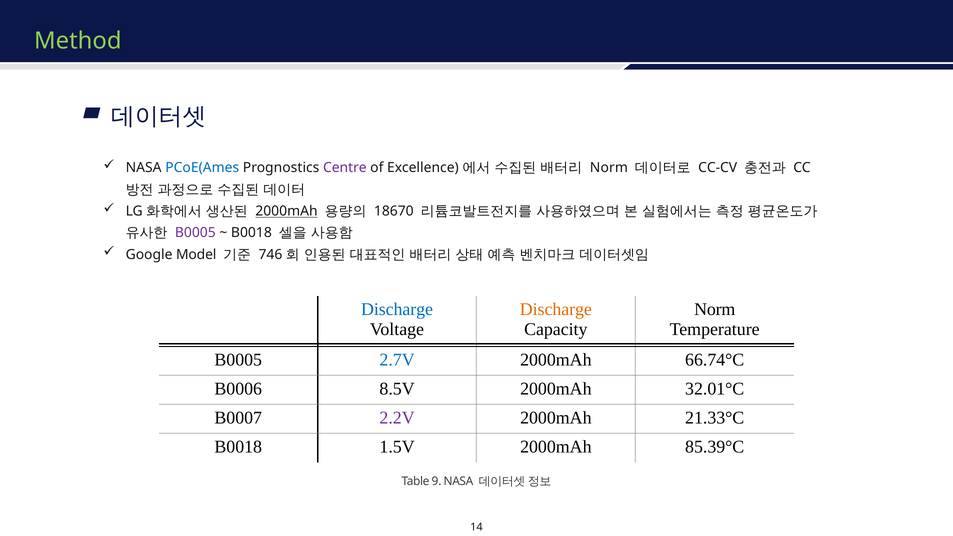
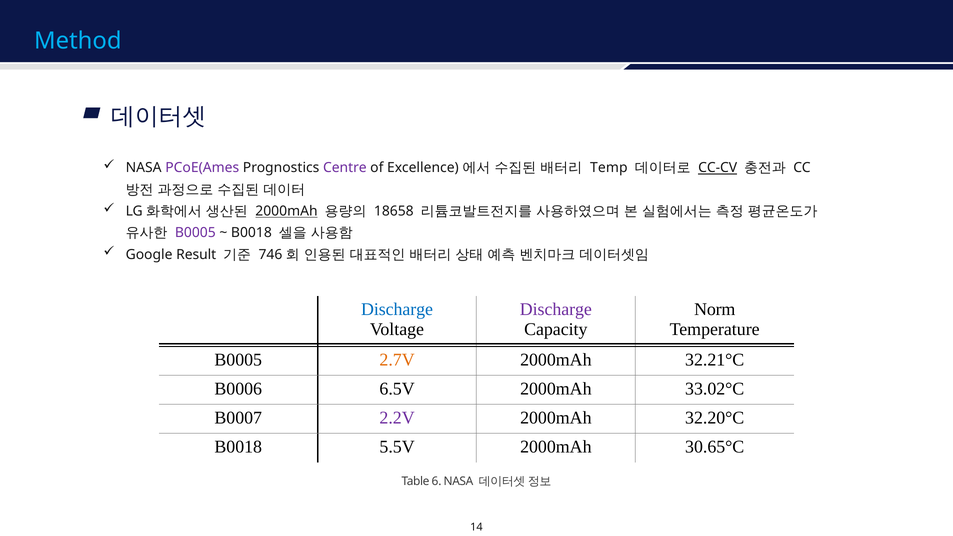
Method colour: light green -> light blue
PCoE(Ames colour: blue -> purple
Norm at (609, 168): Norm -> Temp
CC-CV underline: none -> present
18670: 18670 -> 18658
Model: Model -> Result
Discharge at (556, 309) colour: orange -> purple
2.7V colour: blue -> orange
66.74°C: 66.74°C -> 32.21°C
8.5V: 8.5V -> 6.5V
32.01°C: 32.01°C -> 33.02°C
21.33°C: 21.33°C -> 32.20°C
1.5V: 1.5V -> 5.5V
85.39°C: 85.39°C -> 30.65°C
9: 9 -> 6
